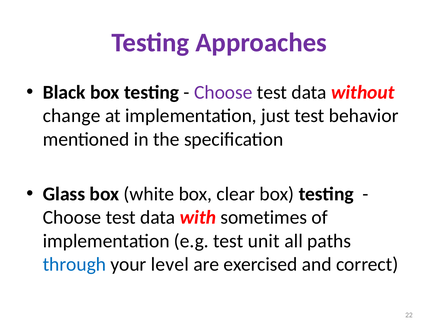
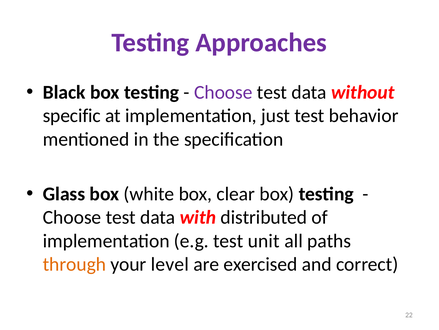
change: change -> specific
sometimes: sometimes -> distributed
through colour: blue -> orange
